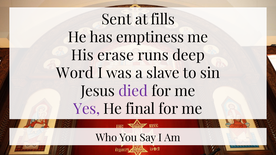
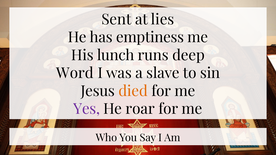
fills: fills -> lies
erase: erase -> lunch
died colour: purple -> orange
final: final -> roar
